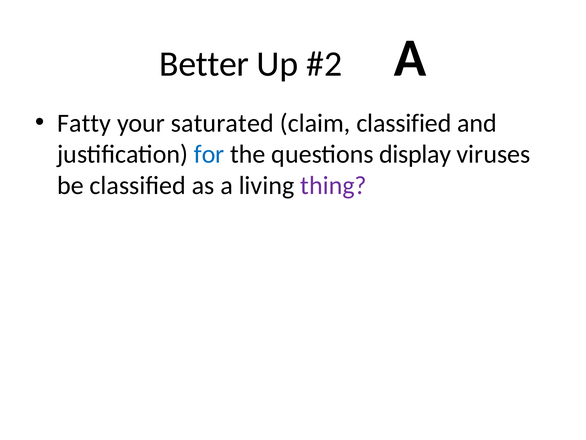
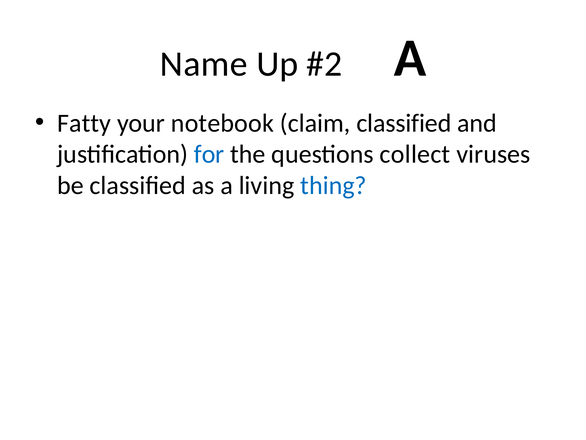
Better: Better -> Name
saturated: saturated -> notebook
display: display -> collect
thing colour: purple -> blue
